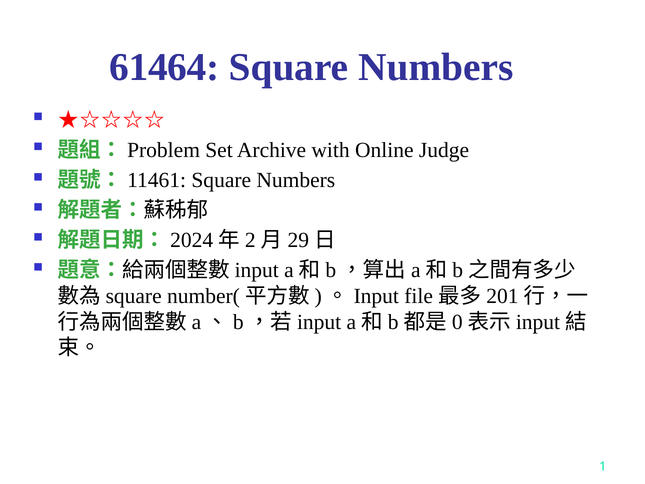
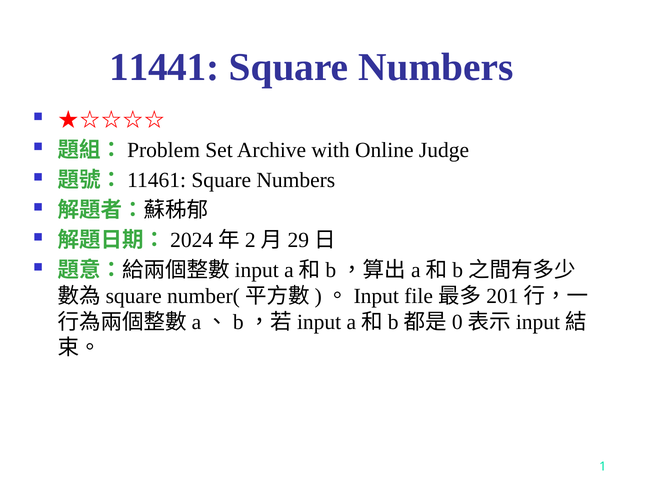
61464: 61464 -> 11441
